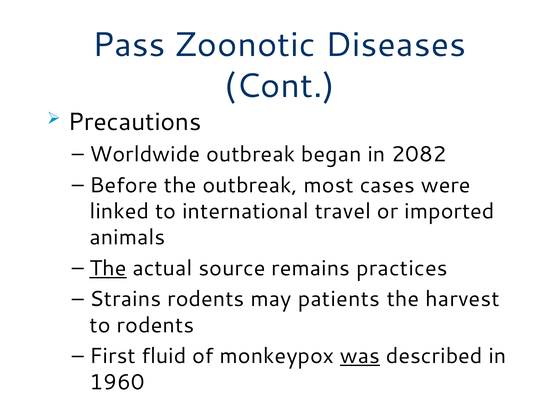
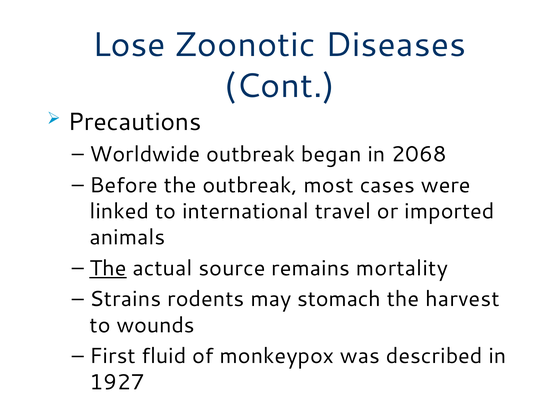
Pass: Pass -> Lose
2082: 2082 -> 2068
practices: practices -> mortality
patients: patients -> stomach
to rodents: rodents -> wounds
was underline: present -> none
1960: 1960 -> 1927
